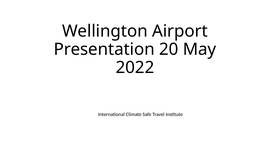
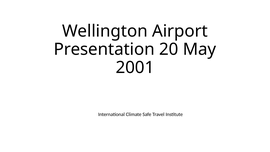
2022: 2022 -> 2001
